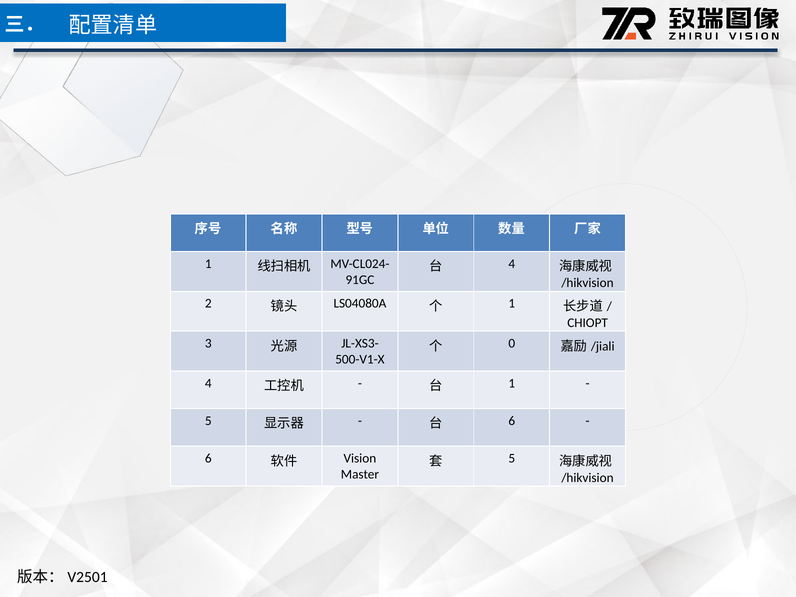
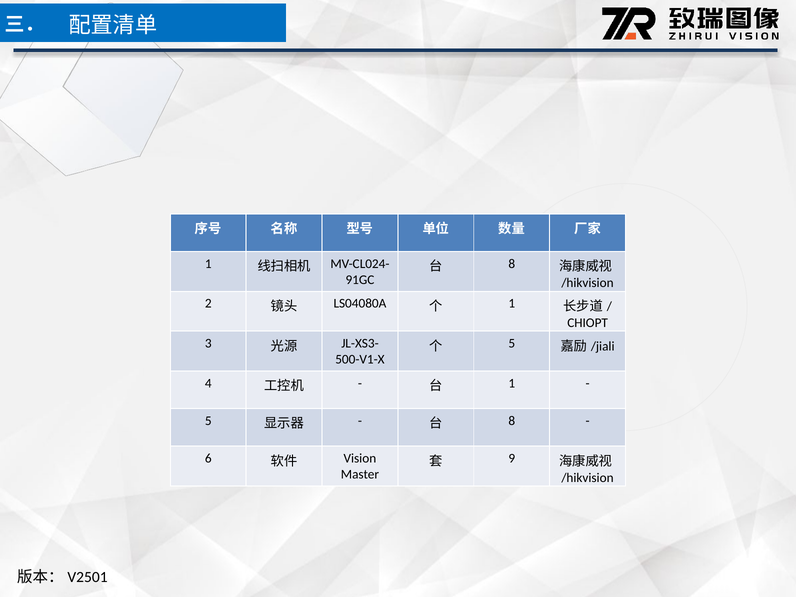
4 at (512, 264): 4 -> 8
0 at (512, 343): 0 -> 5
6 at (512, 421): 6 -> 8
5 at (512, 458): 5 -> 9
